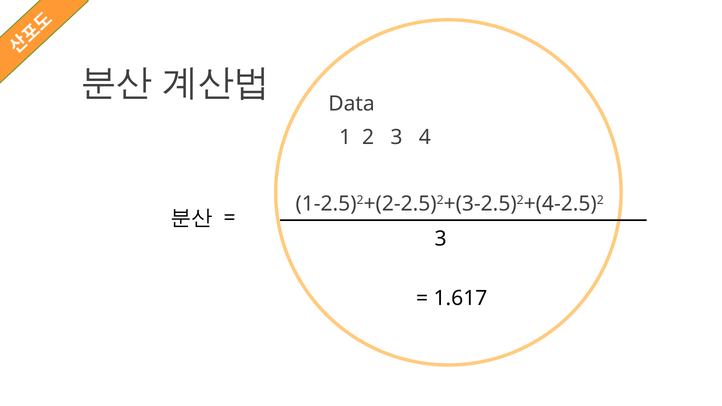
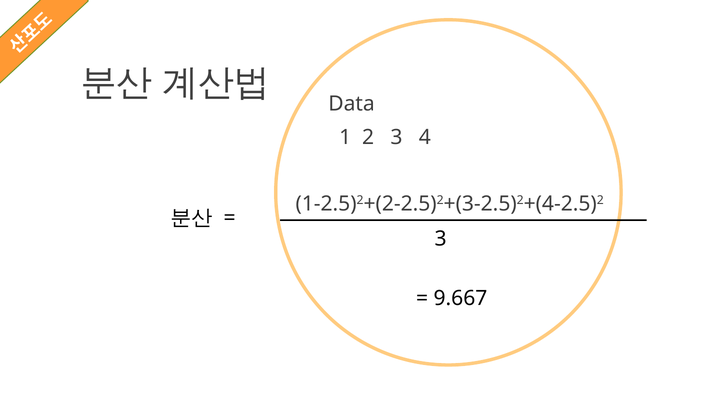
1.617: 1.617 -> 9.667
